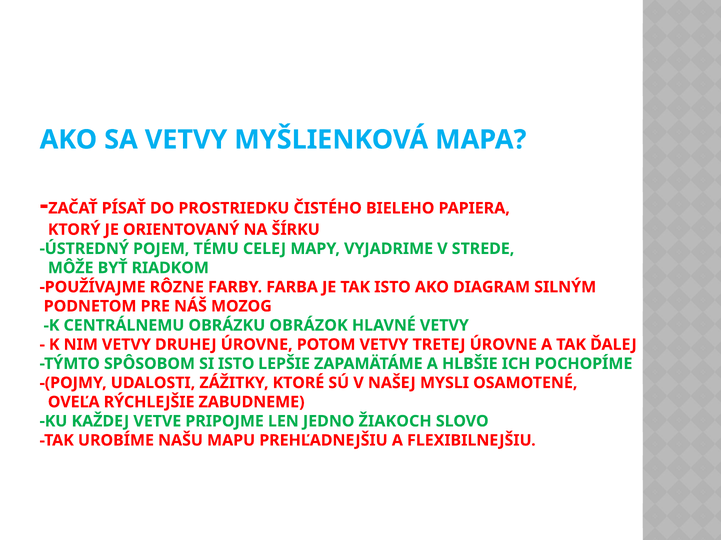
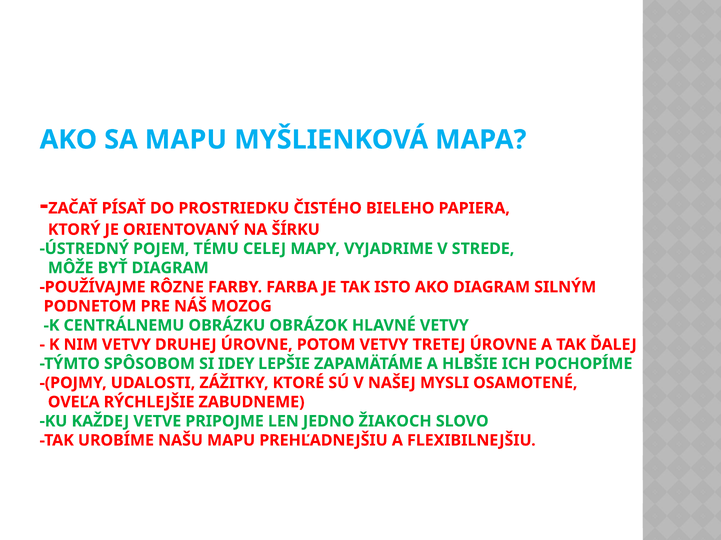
SA VETVY: VETVY -> MAPU
BYŤ RIADKOM: RIADKOM -> DIAGRAM
SI ISTO: ISTO -> IDEY
